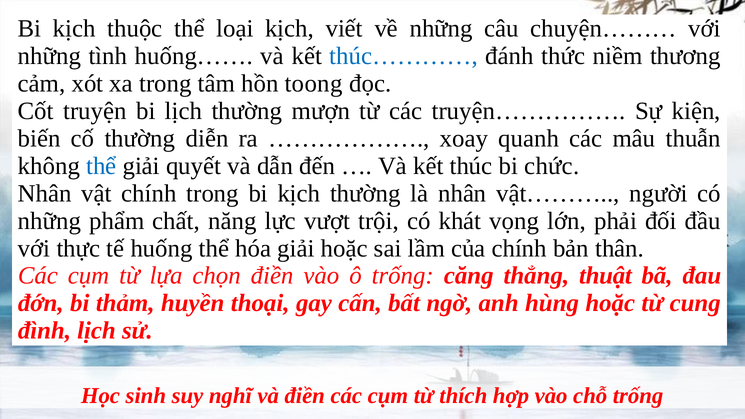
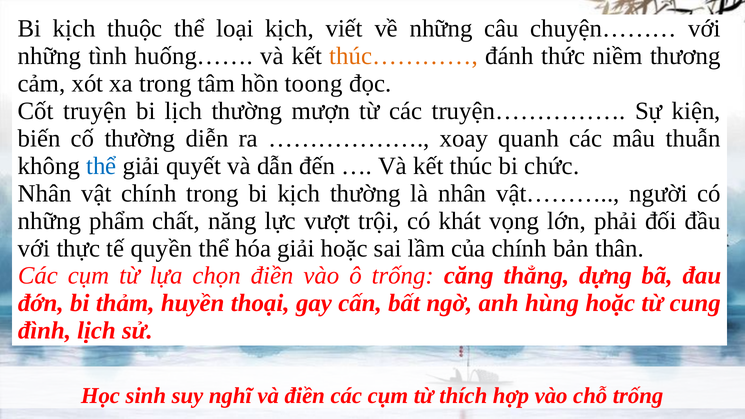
thúc………… colour: blue -> orange
huống: huống -> quyền
thuật: thuật -> dựng
